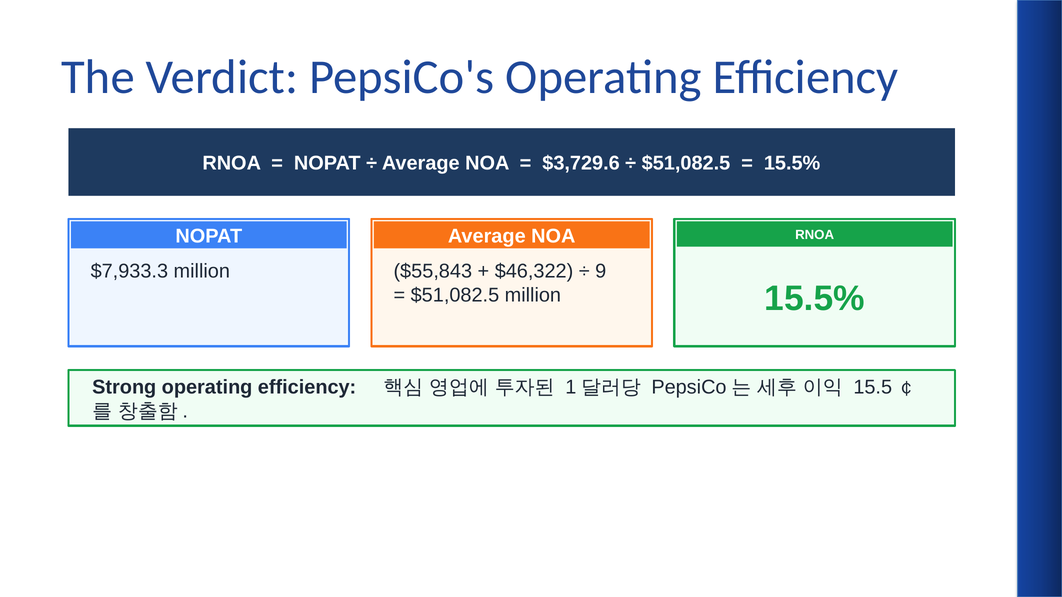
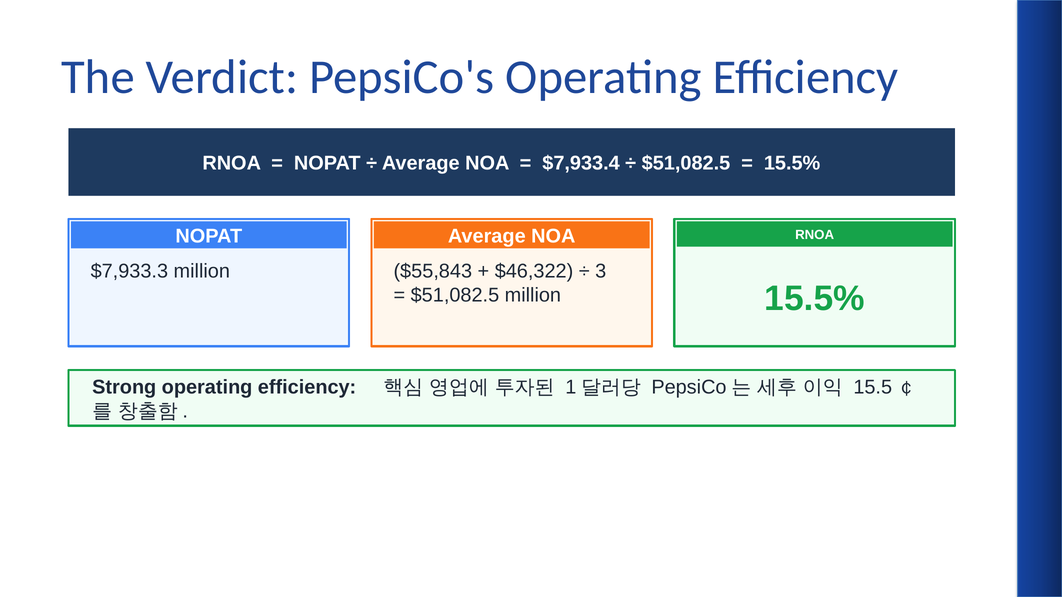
$3,729.6: $3,729.6 -> $7,933.4
9: 9 -> 3
